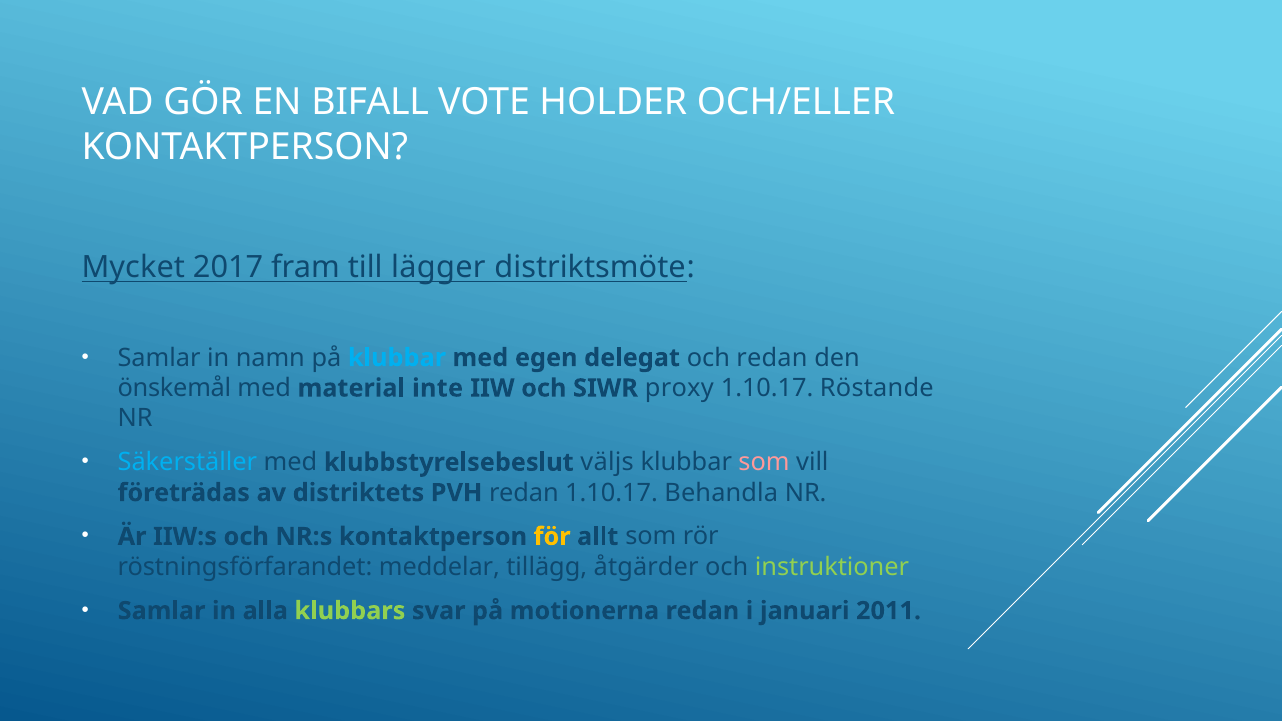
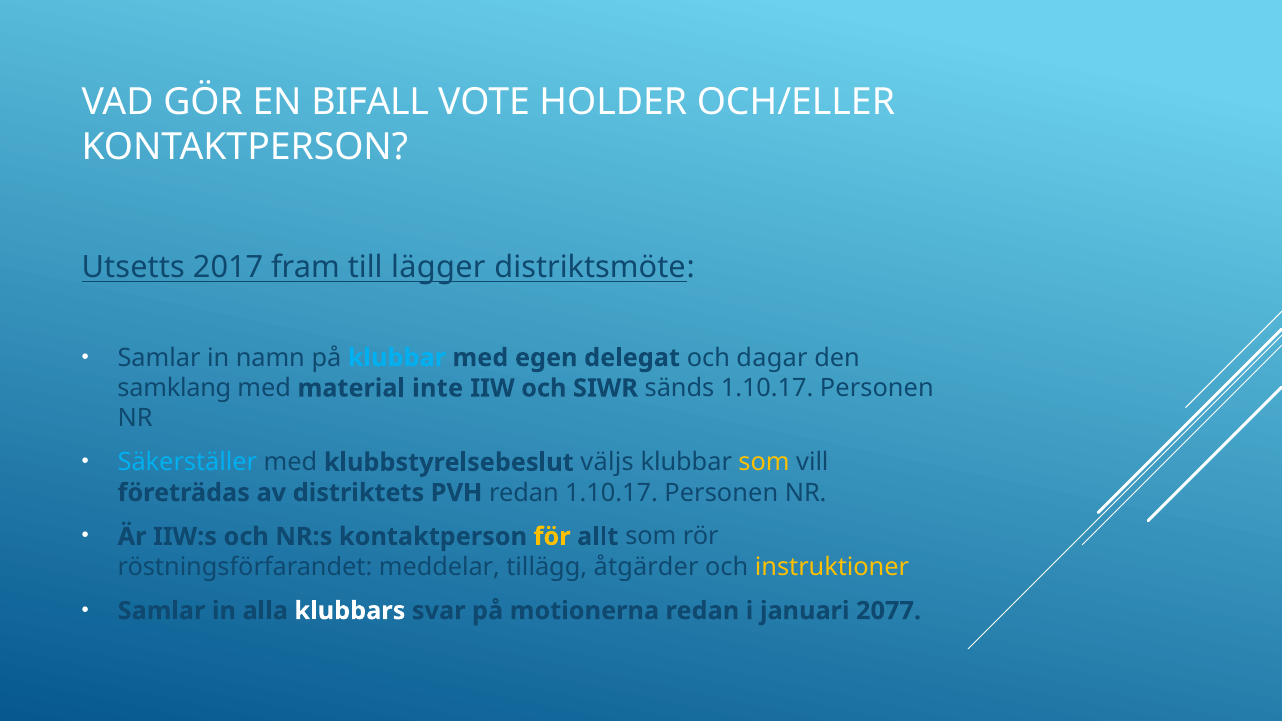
Mycket: Mycket -> Utsetts
och redan: redan -> dagar
önskemål: önskemål -> samklang
proxy: proxy -> sänds
Röstande at (877, 388): Röstande -> Personen
som at (764, 462) colour: pink -> yellow
redan 1.10.17 Behandla: Behandla -> Personen
instruktioner colour: light green -> yellow
klubbars colour: light green -> white
2011: 2011 -> 2077
